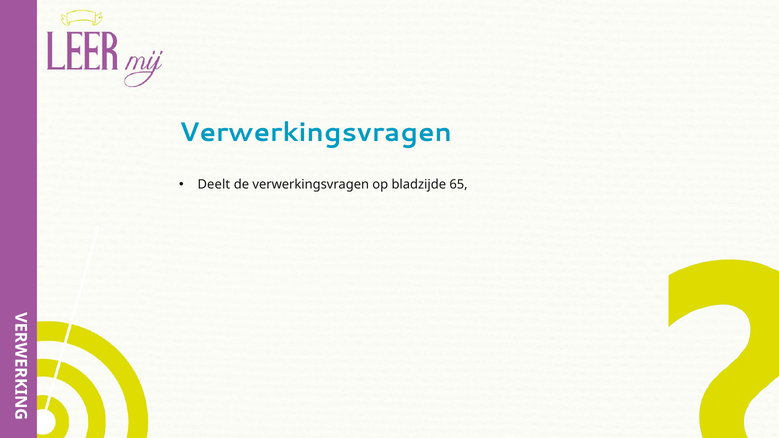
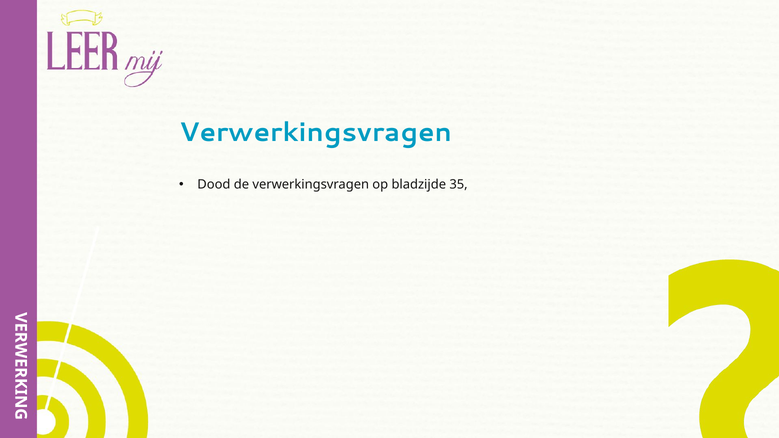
Deelt: Deelt -> Dood
65: 65 -> 35
